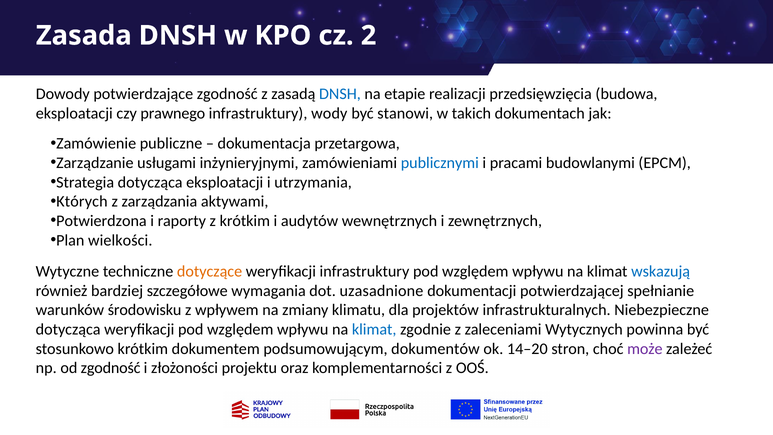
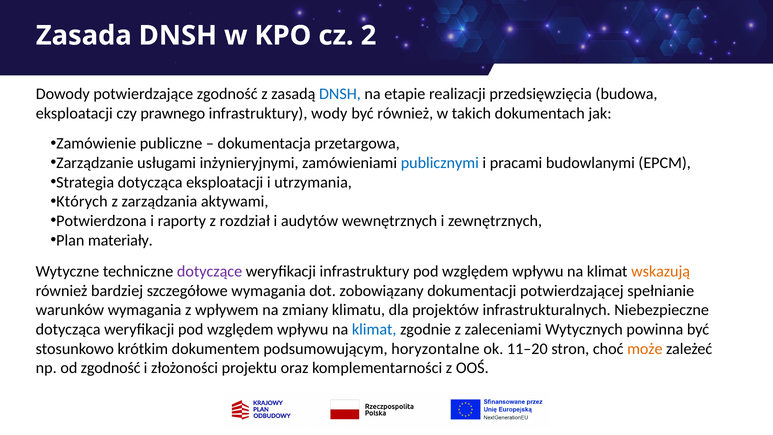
być stanowi: stanowi -> również
z krótkim: krótkim -> rozdział
wielkości: wielkości -> materiały
dotyczące colour: orange -> purple
wskazują colour: blue -> orange
uzasadnione: uzasadnione -> zobowiązany
warunków środowisku: środowisku -> wymagania
dokumentów: dokumentów -> horyzontalne
14–20: 14–20 -> 11–20
może colour: purple -> orange
